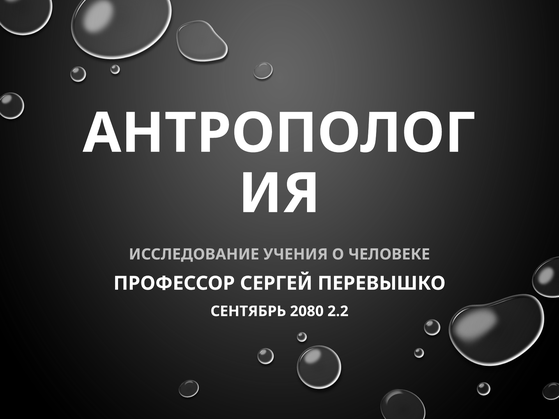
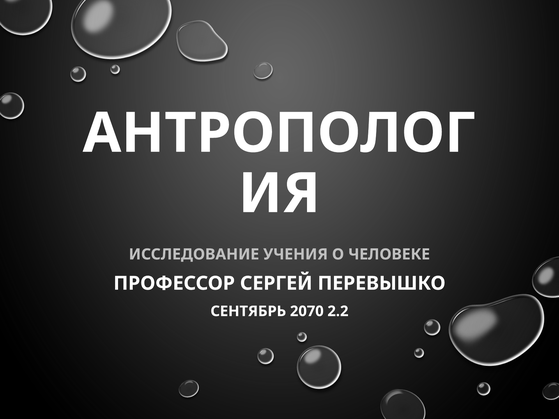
2080: 2080 -> 2070
